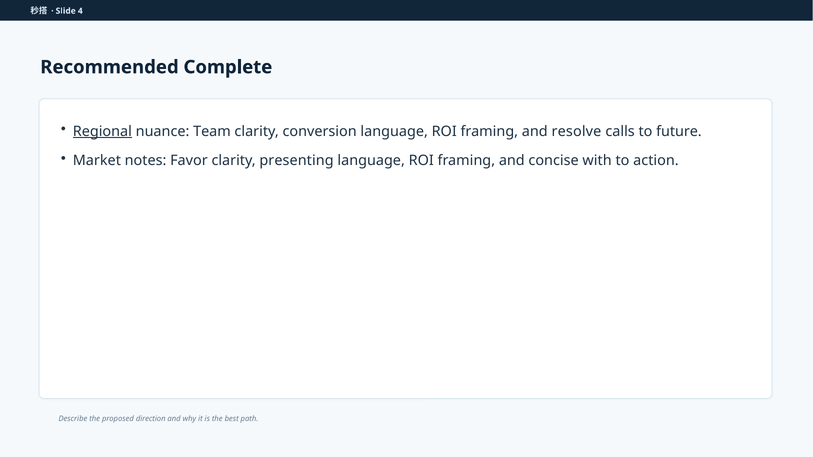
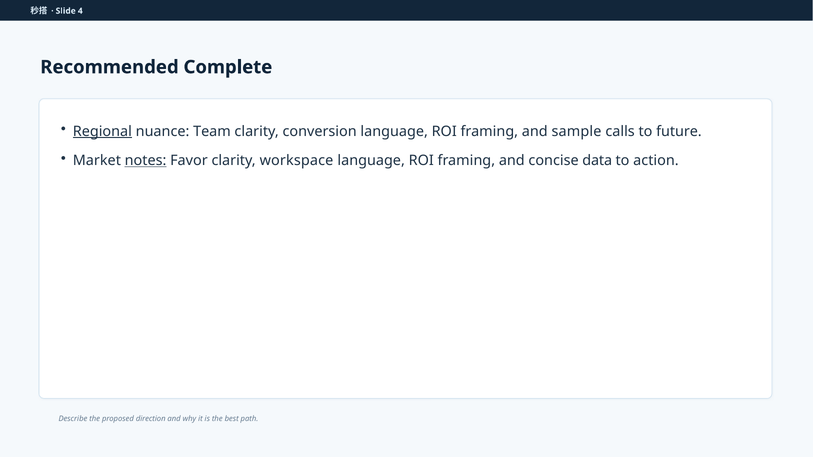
resolve: resolve -> sample
notes underline: none -> present
presenting: presenting -> workspace
with: with -> data
